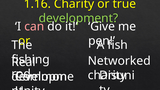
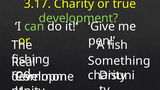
1.16: 1.16 -> 3.17
can colour: pink -> light green
Networked: Networked -> Something
